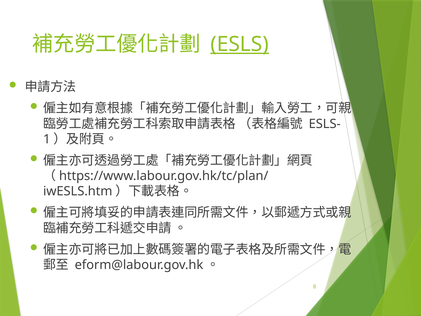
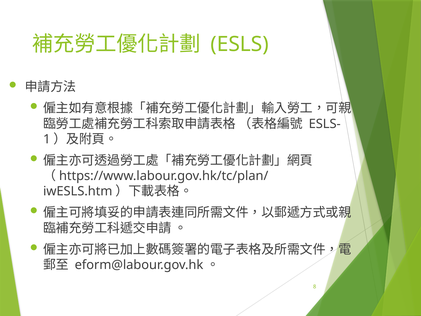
ESLS underline: present -> none
